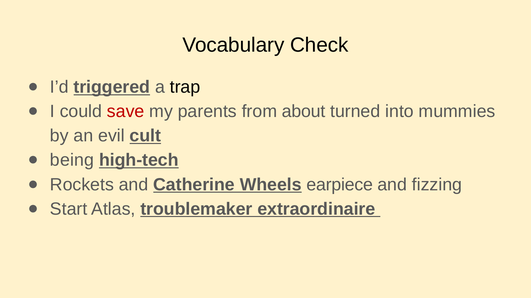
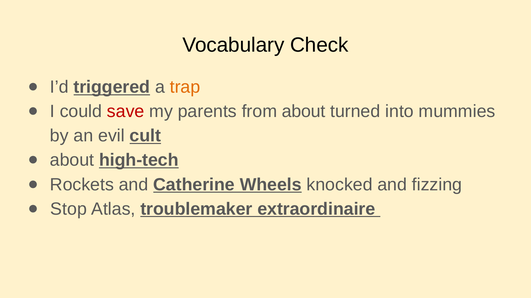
trap colour: black -> orange
being at (72, 161): being -> about
earpiece: earpiece -> knocked
Start: Start -> Stop
